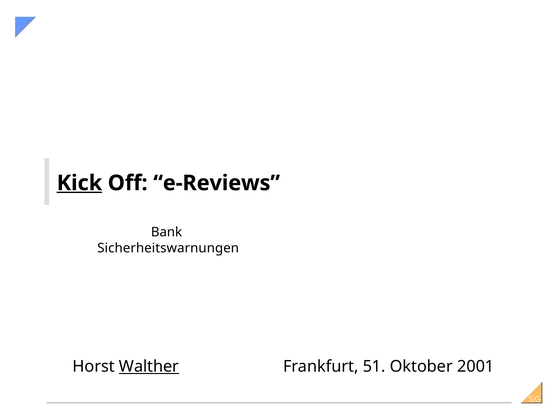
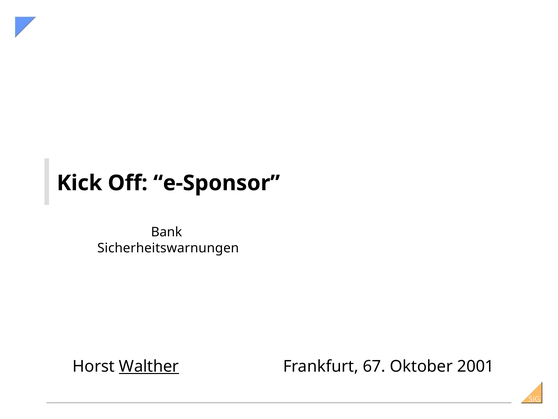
Kick underline: present -> none
e-Reviews: e-Reviews -> e-Sponsor
51: 51 -> 67
